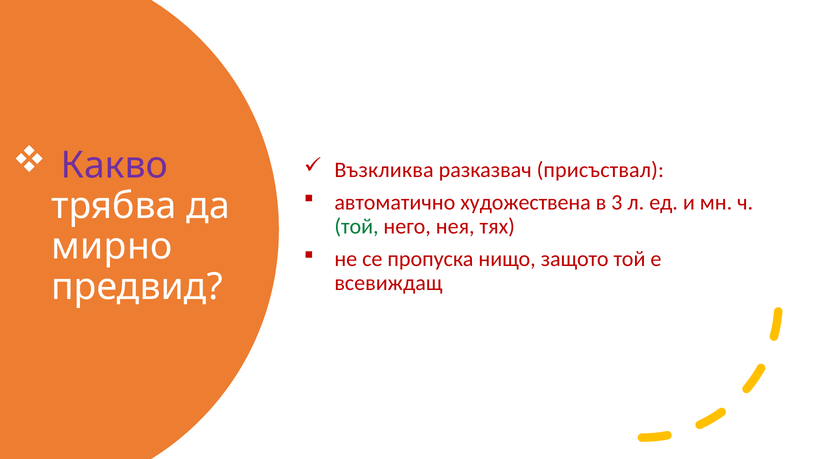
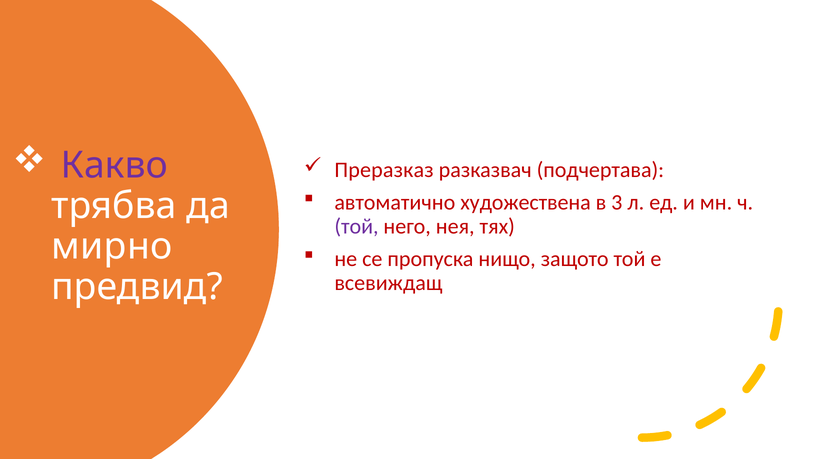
Възкликва: Възкликва -> Преразказ
присъствал: присъствал -> подчертава
той at (356, 226) colour: green -> purple
